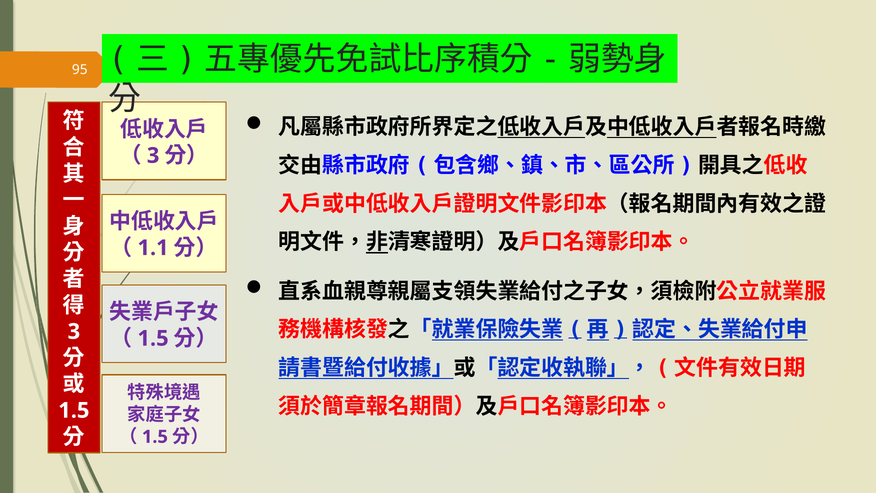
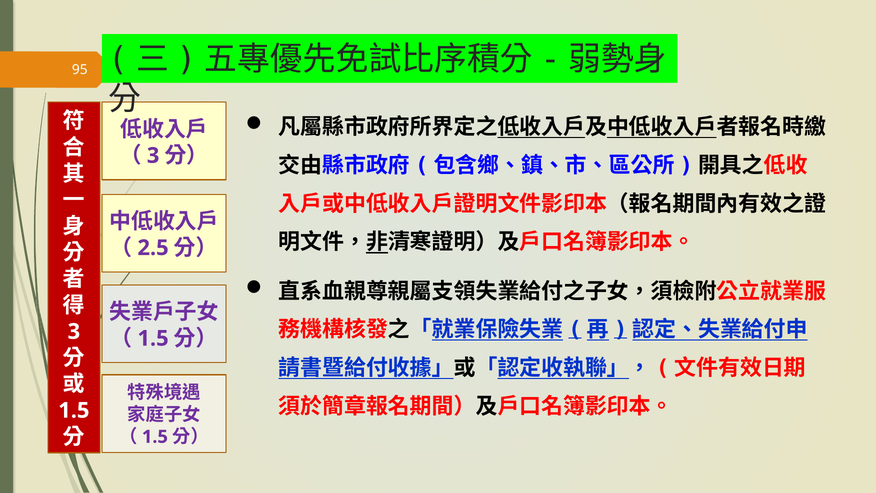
1.1: 1.1 -> 2.5
